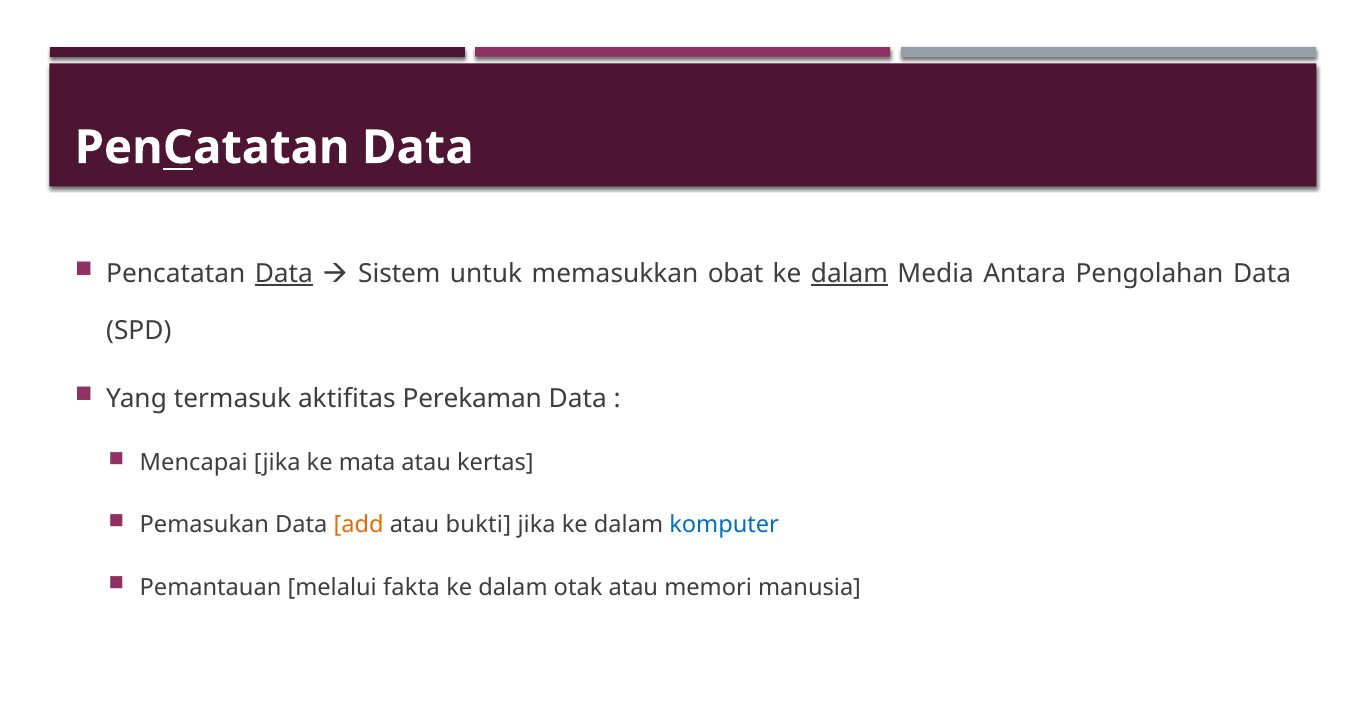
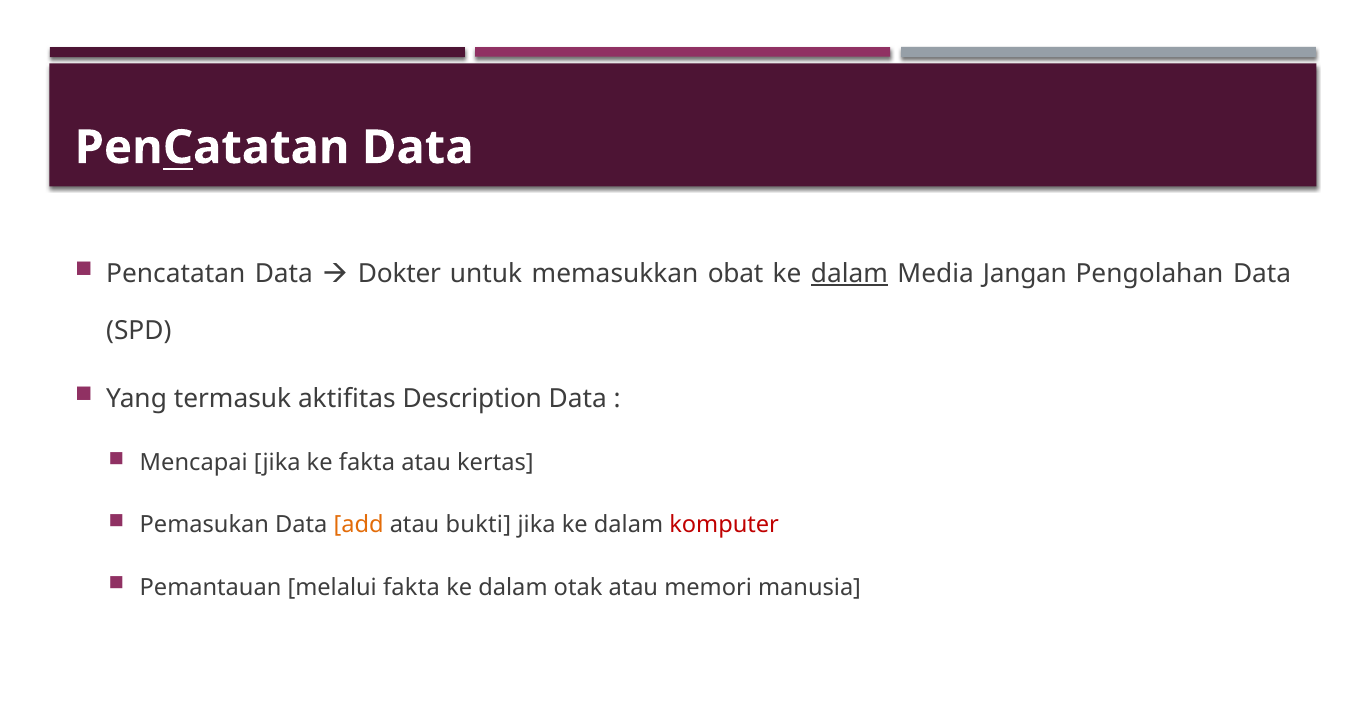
Data at (284, 274) underline: present -> none
Sistem: Sistem -> Dokter
Antara: Antara -> Jangan
Perekaman: Perekaman -> Description
ke mata: mata -> fakta
komputer colour: blue -> red
